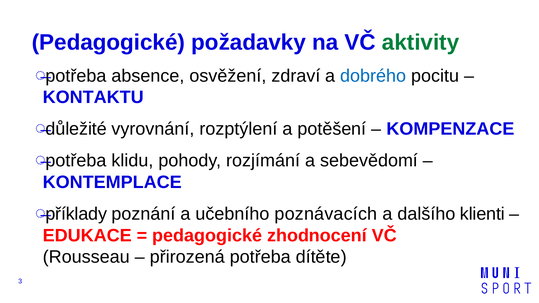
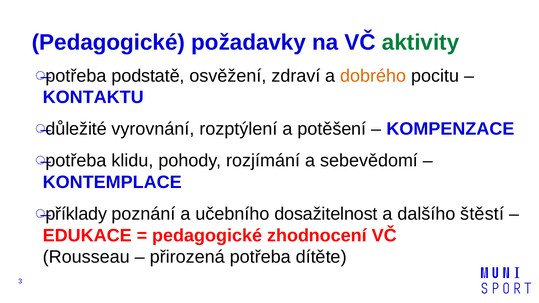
absence: absence -> podstatě
dobrého colour: blue -> orange
poznávacích: poznávacích -> dosažitelnost
klienti: klienti -> štěstí
